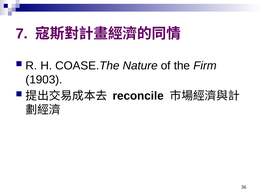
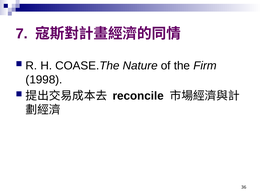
1903: 1903 -> 1998
